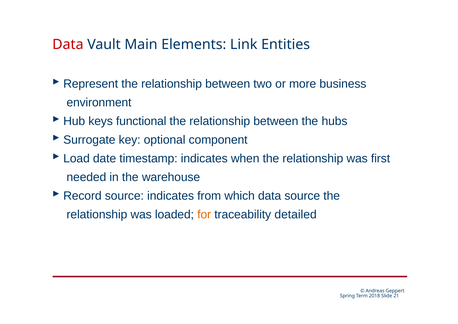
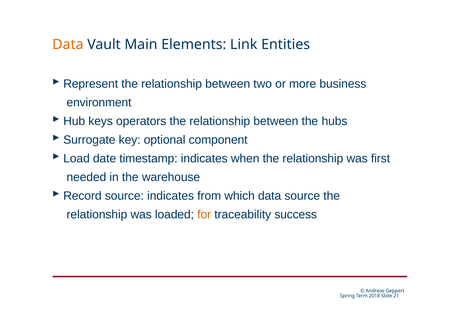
Data at (68, 45) colour: red -> orange
functional: functional -> operators
detailed: detailed -> success
